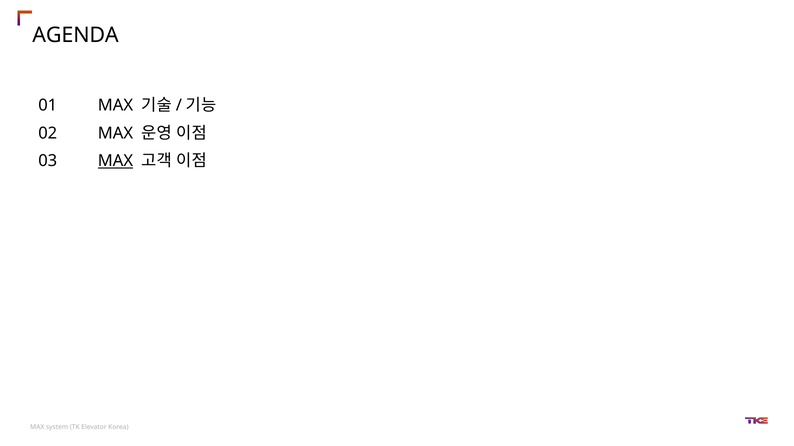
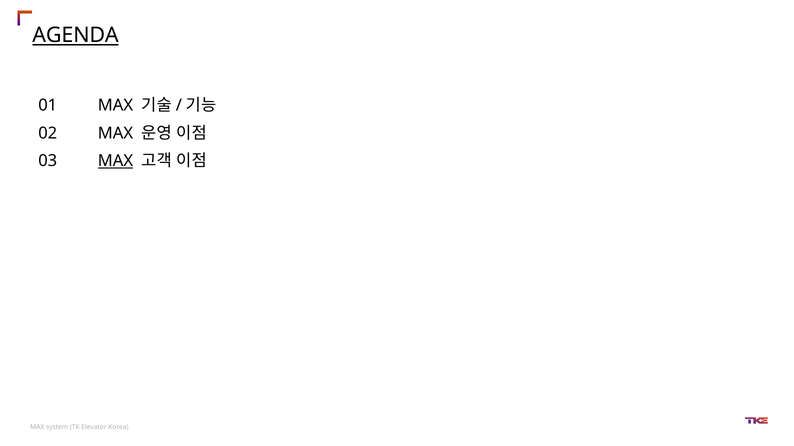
AGENDA underline: none -> present
